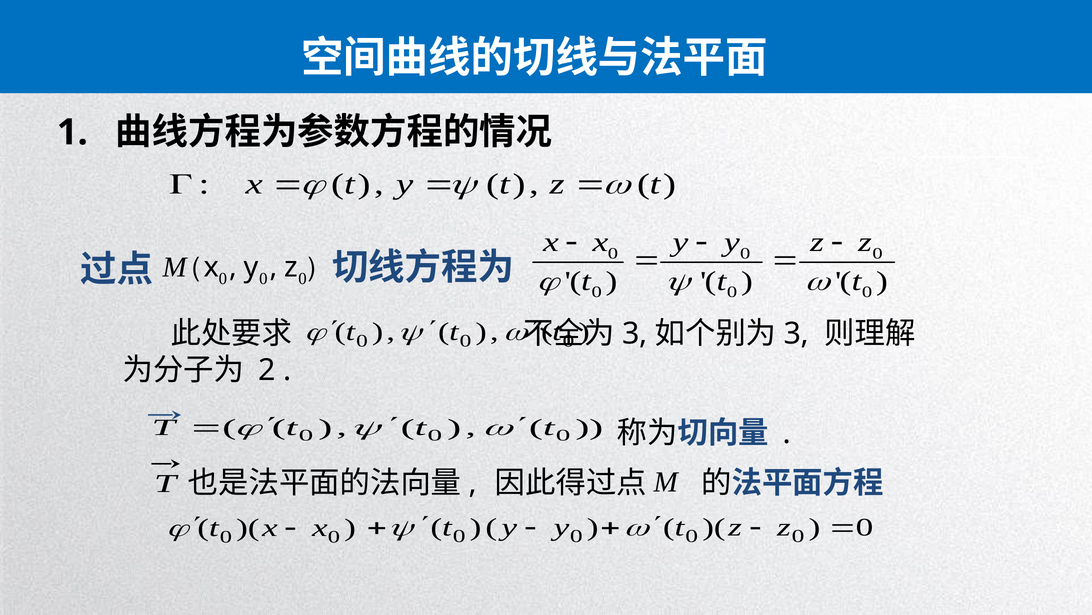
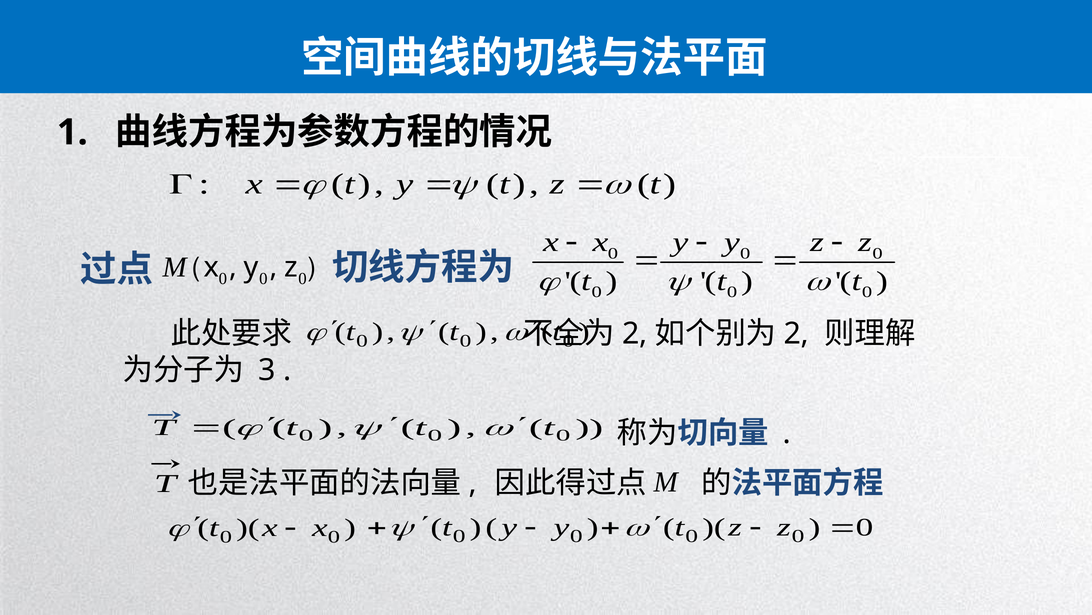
3 at (635, 333): 3 -> 2
3 at (796, 333): 3 -> 2
2: 2 -> 3
